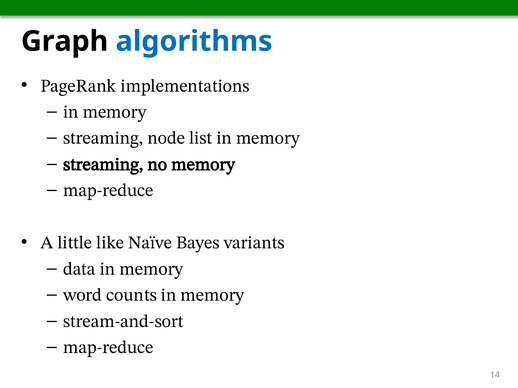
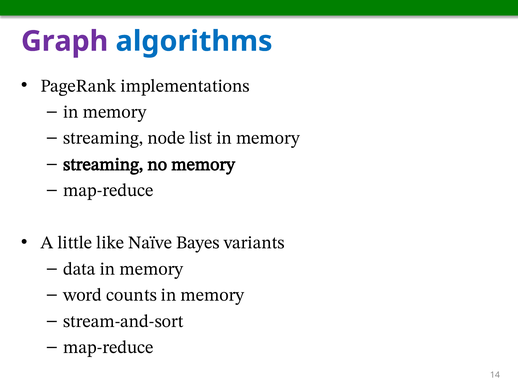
Graph colour: black -> purple
